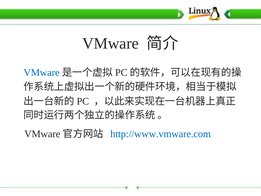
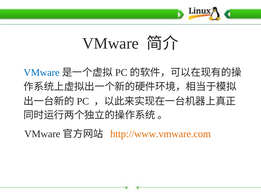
http://www.vmware.com colour: blue -> orange
